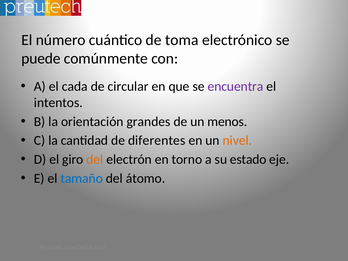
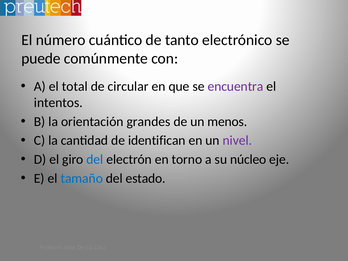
toma: toma -> tanto
cada: cada -> total
diferentes: diferentes -> identifican
nivel colour: orange -> purple
del at (95, 159) colour: orange -> blue
estado: estado -> núcleo
átomo: átomo -> estado
